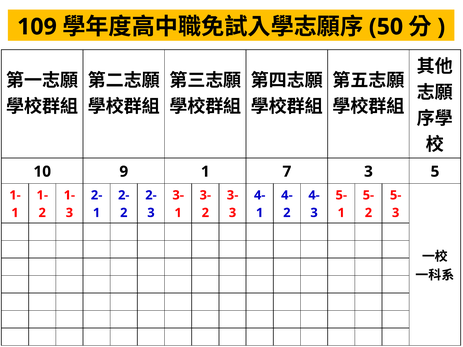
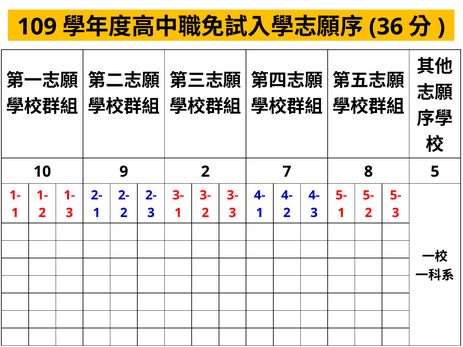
50: 50 -> 36
9 1: 1 -> 2
7 3: 3 -> 8
